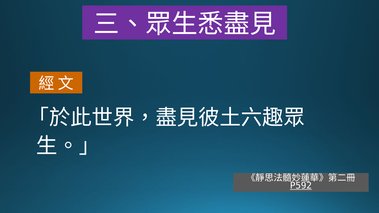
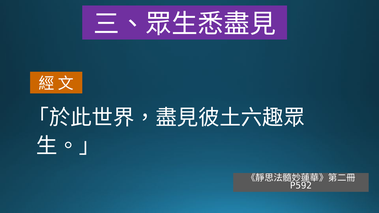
P592 underline: present -> none
